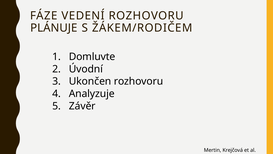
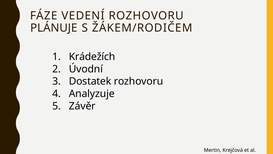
Domluvte: Domluvte -> Krádežích
Ukončen: Ukončen -> Dostatek
